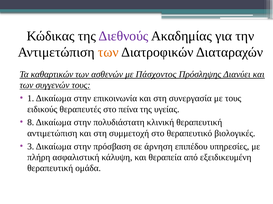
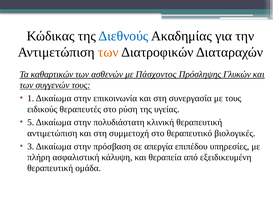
Διεθνούς colour: purple -> blue
Διανύει: Διανύει -> Γλυκών
πείνα: πείνα -> ρύση
8: 8 -> 5
άρνηση: άρνηση -> απεργία
